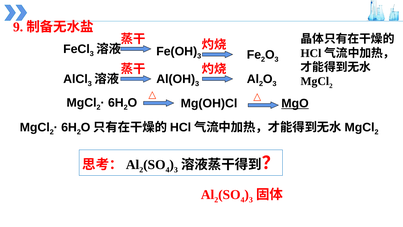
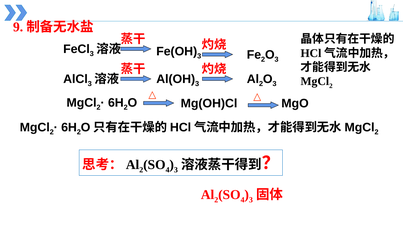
MgO underline: present -> none
